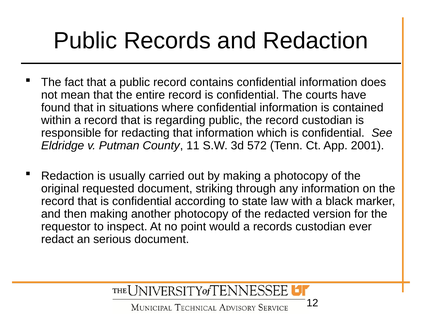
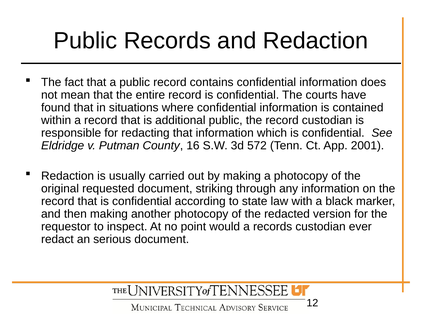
regarding: regarding -> additional
11: 11 -> 16
